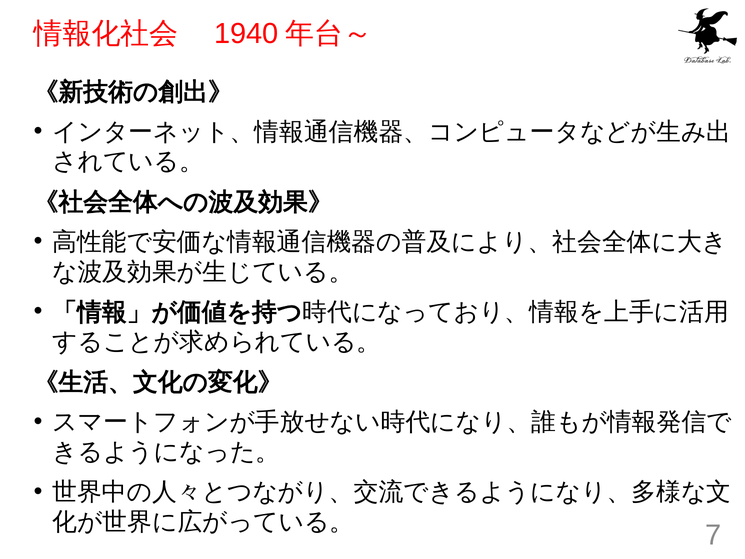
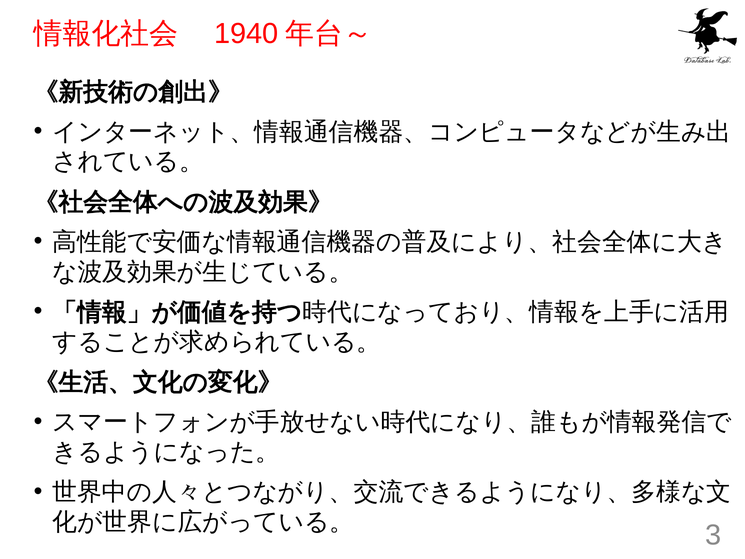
7: 7 -> 3
